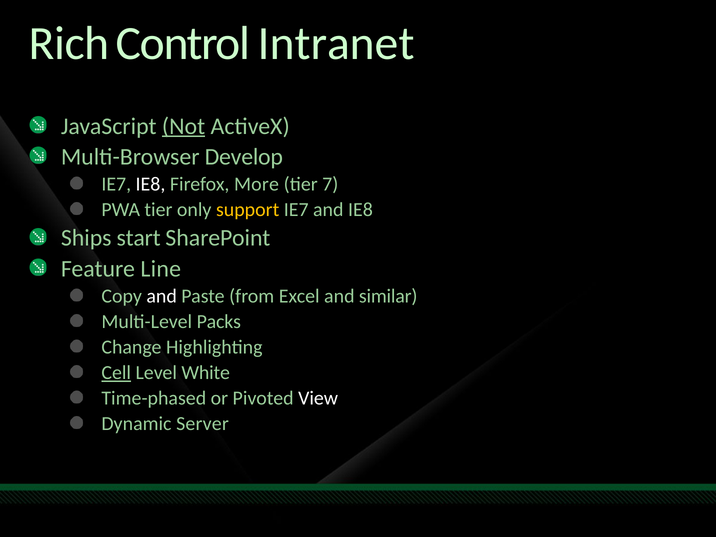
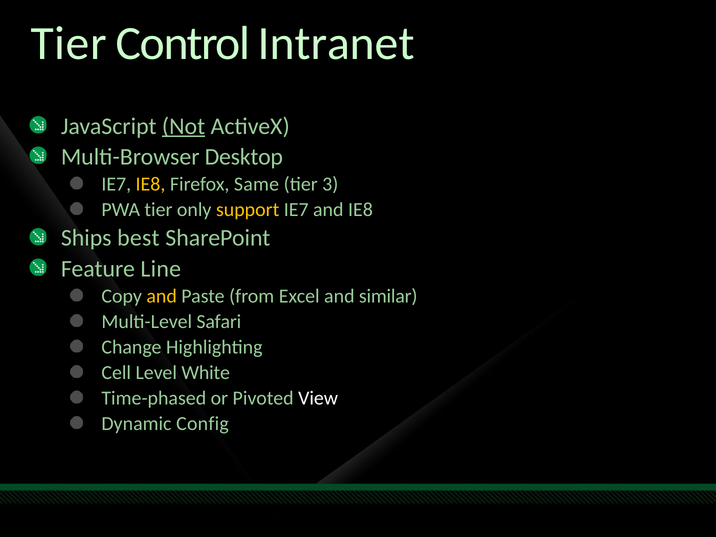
Rich at (69, 44): Rich -> Tier
Develop: Develop -> Desktop
IE8 at (150, 184) colour: white -> yellow
More: More -> Same
7: 7 -> 3
start: start -> best
and at (162, 296) colour: white -> yellow
Packs: Packs -> Safari
Cell underline: present -> none
Server: Server -> Config
